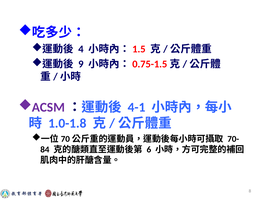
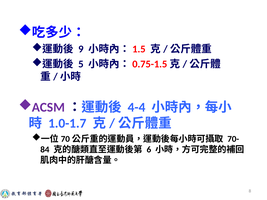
4: 4 -> 9
9: 9 -> 5
4-1: 4-1 -> 4-4
1.0-1.8: 1.0-1.8 -> 1.0-1.7
